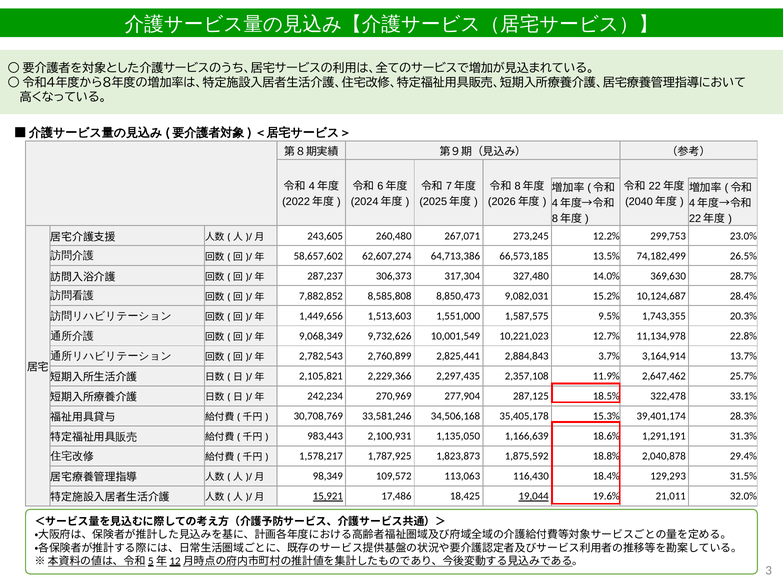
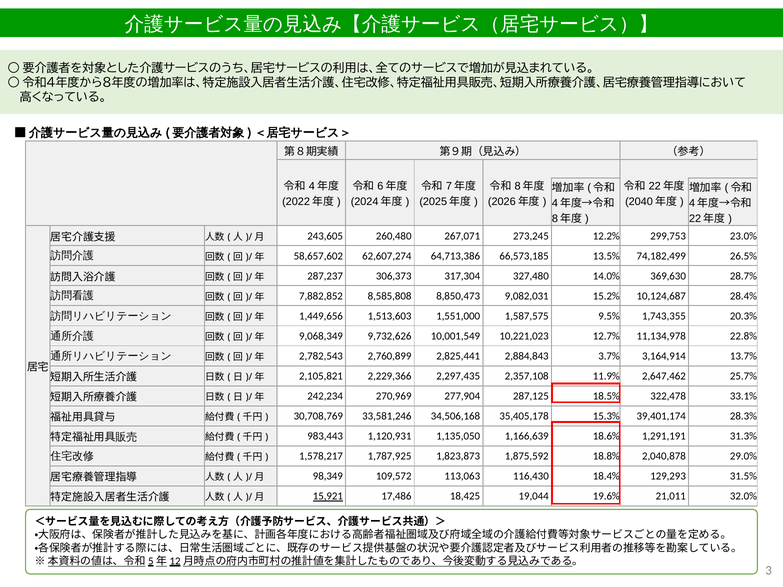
2,100,931: 2,100,931 -> 1,120,931
29.4%: 29.4% -> 29.0%
19,044 underline: present -> none
